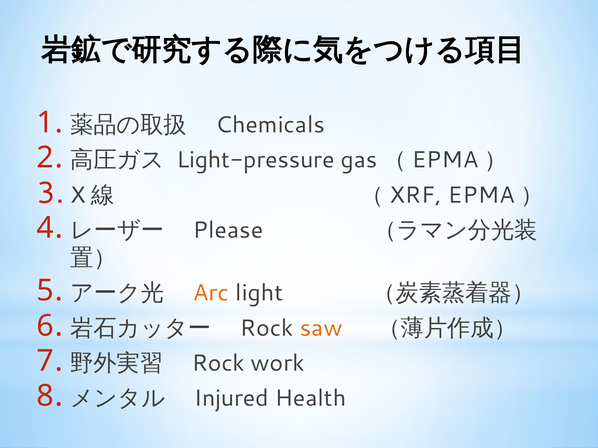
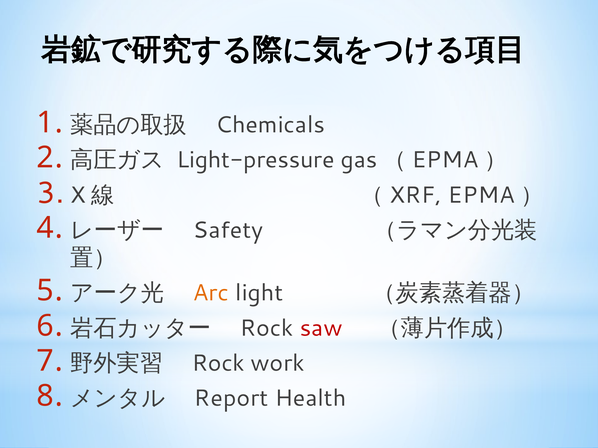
Please: Please -> Safety
saw colour: orange -> red
Injured: Injured -> Report
